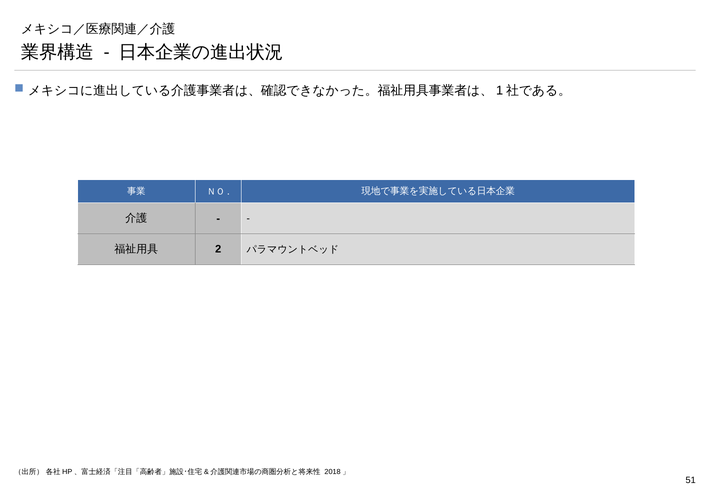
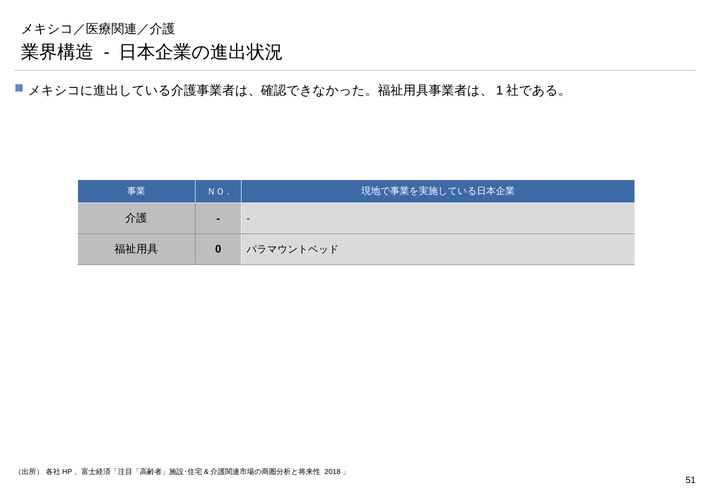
2: 2 -> 0
